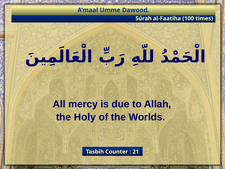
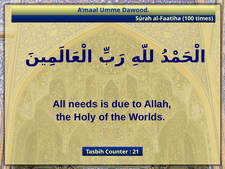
mercy: mercy -> needs
